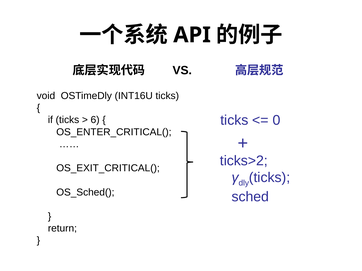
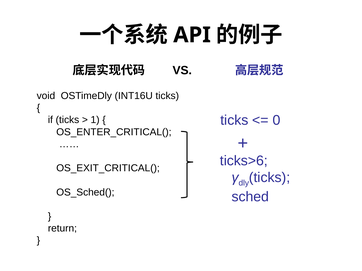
6: 6 -> 1
ticks>2: ticks>2 -> ticks>6
